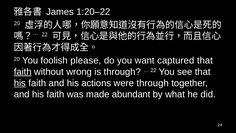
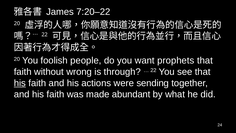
1:20–22: 1:20–22 -> 7:20–22
please: please -> people
captured: captured -> prophets
faith at (23, 72) underline: present -> none
were through: through -> sending
